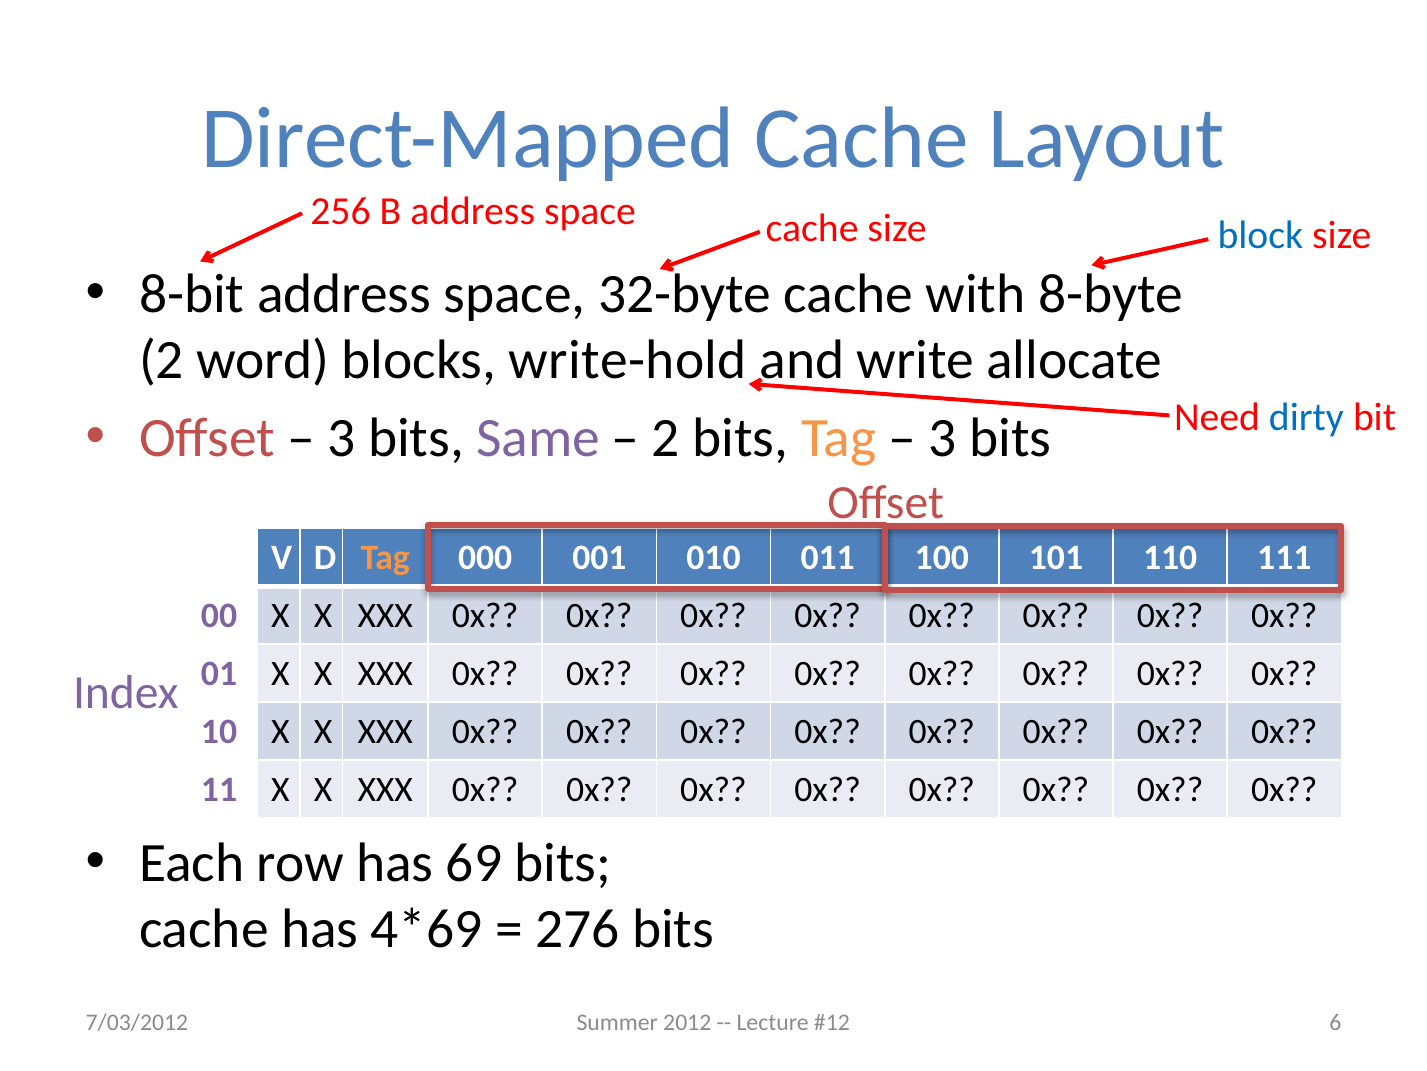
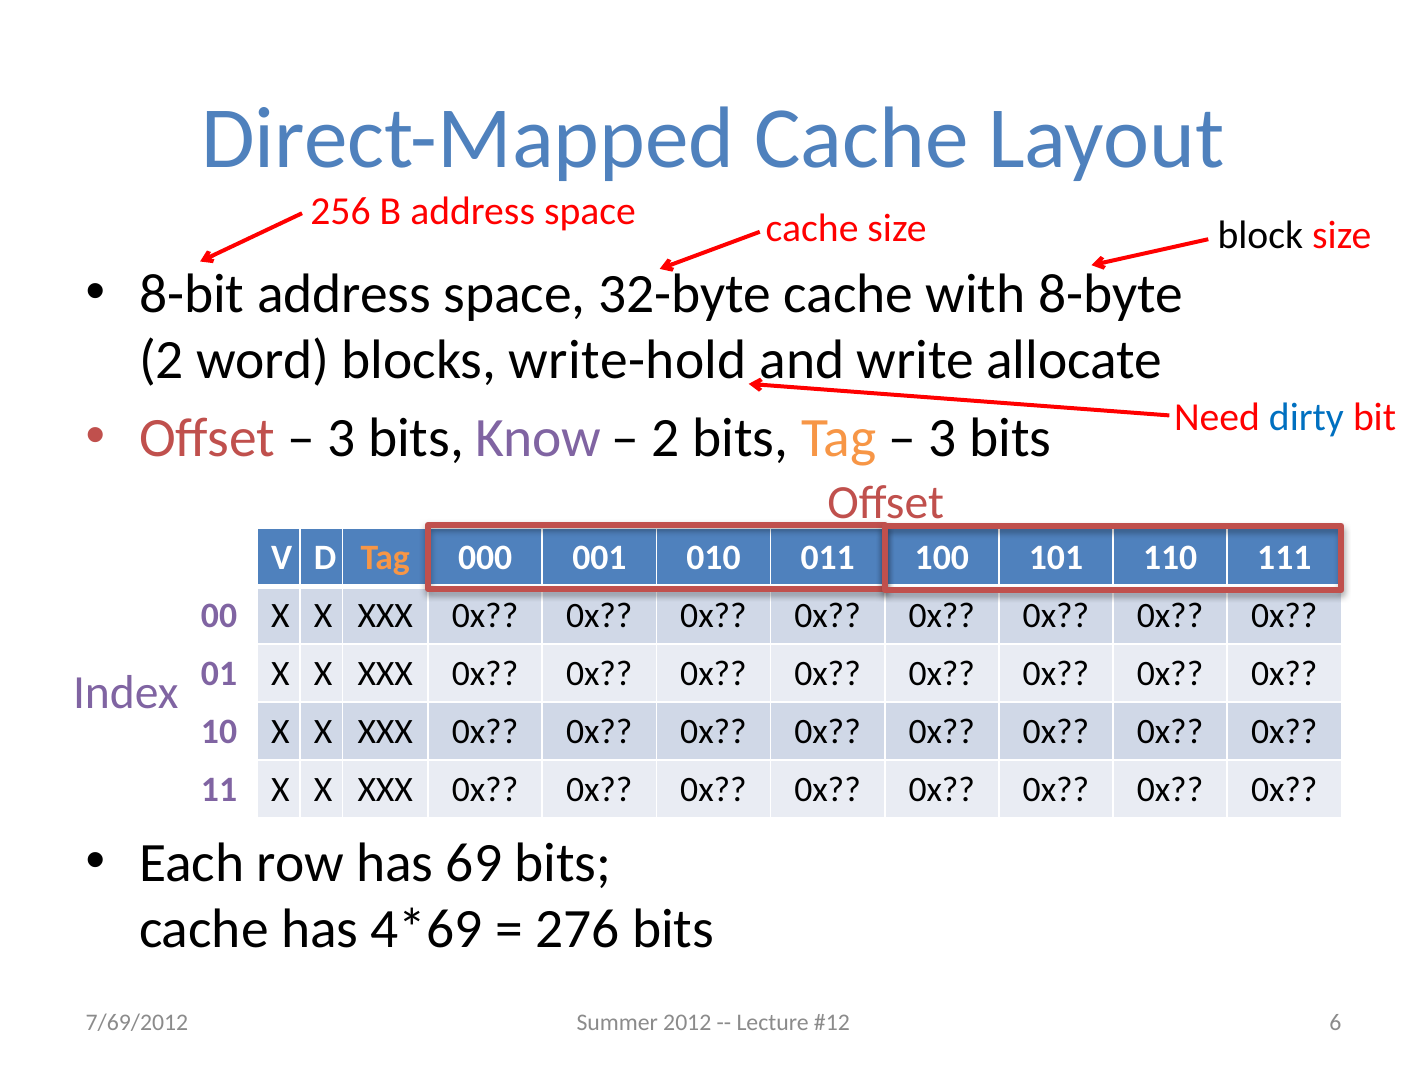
block colour: blue -> black
Same: Same -> Know
7/03/2012: 7/03/2012 -> 7/69/2012
